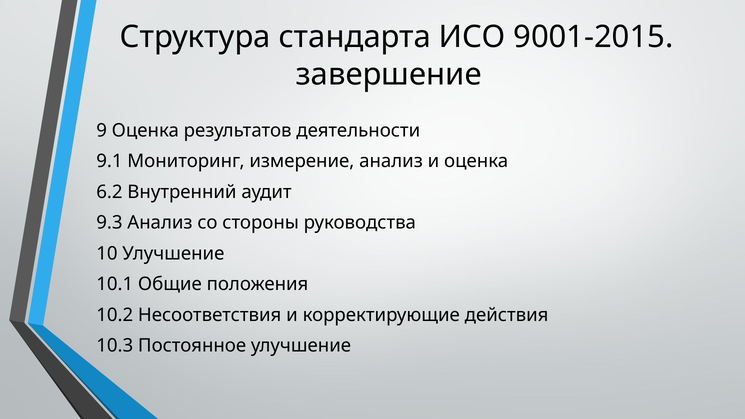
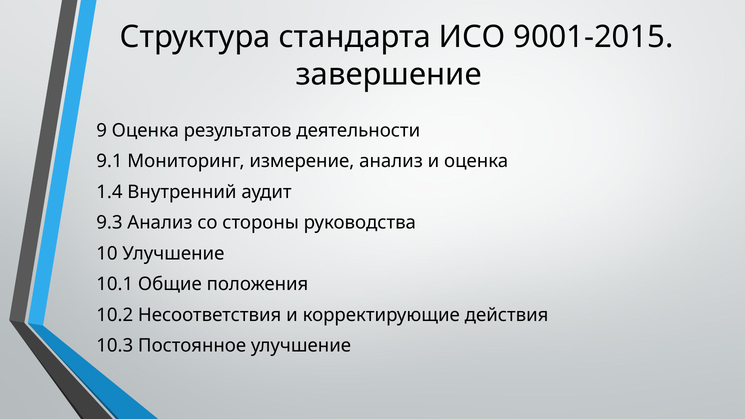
6.2: 6.2 -> 1.4
